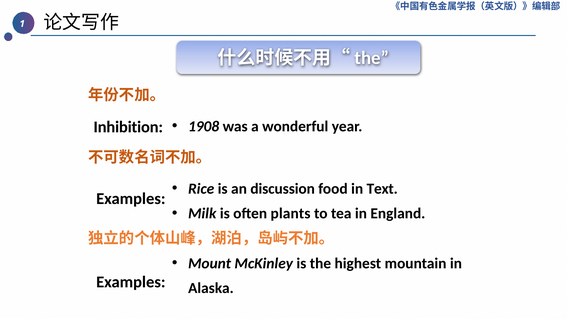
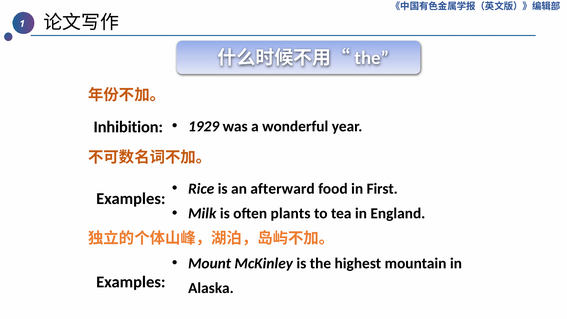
1908: 1908 -> 1929
discussion: discussion -> afterward
Text: Text -> First
